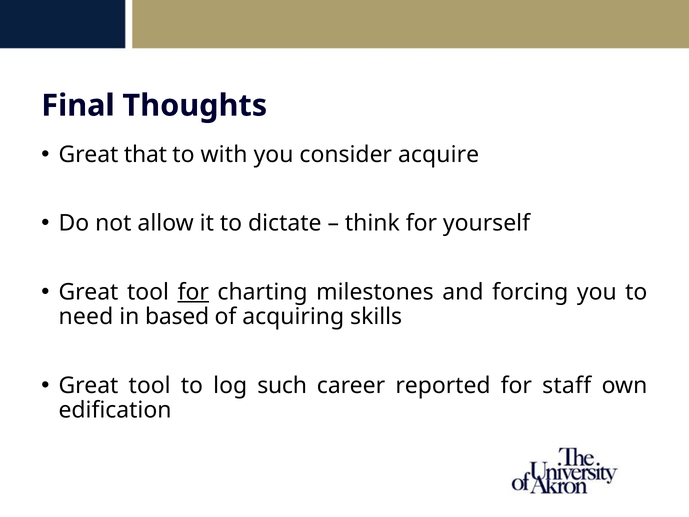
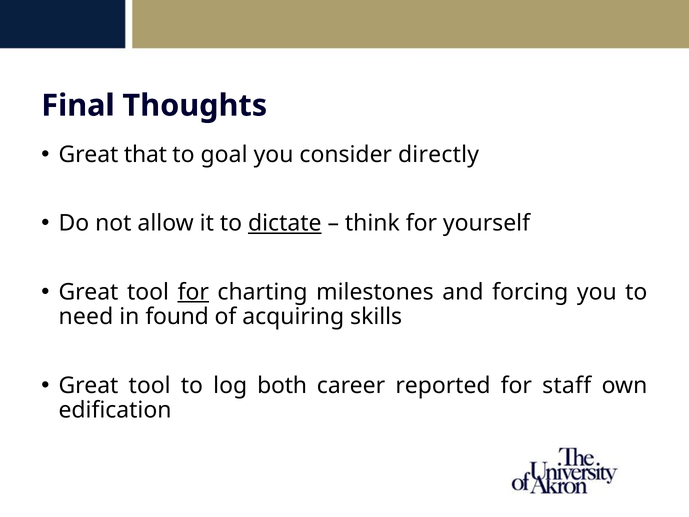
with: with -> goal
acquire: acquire -> directly
dictate underline: none -> present
based: based -> found
such: such -> both
